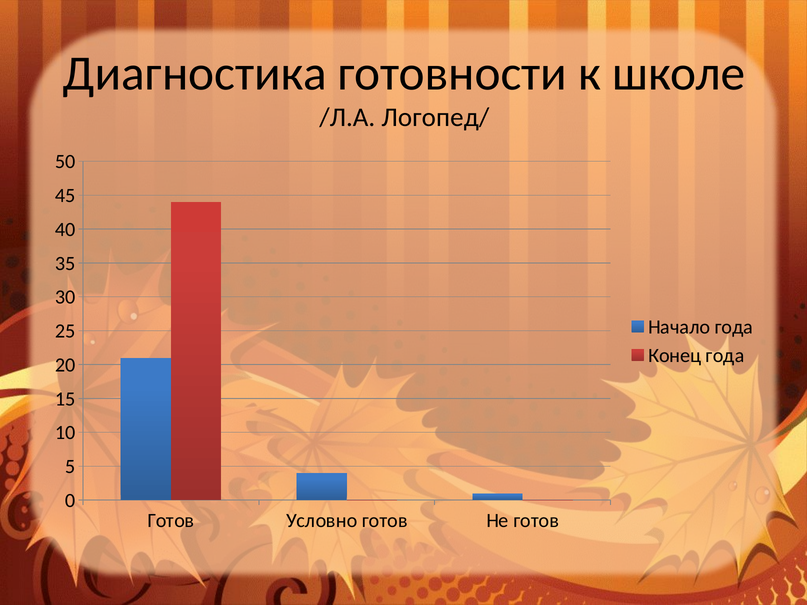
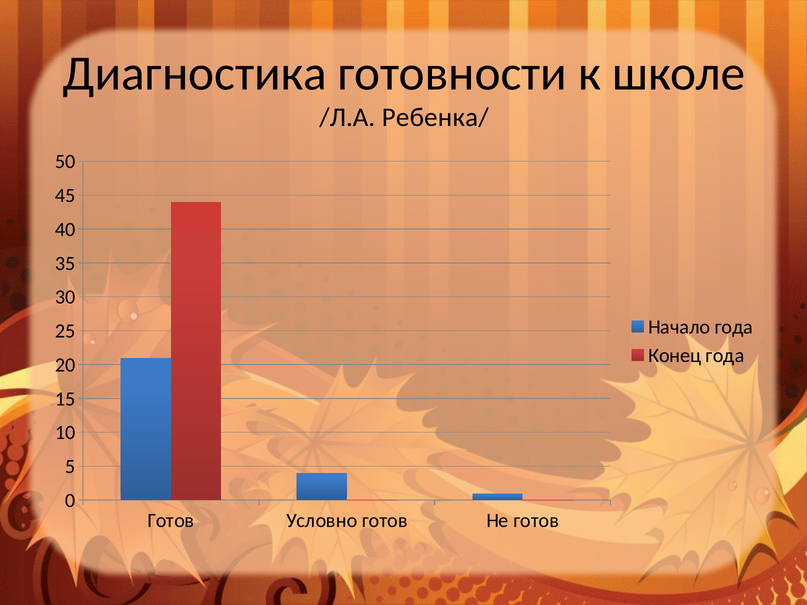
Логопед/: Логопед/ -> Ребенка/
